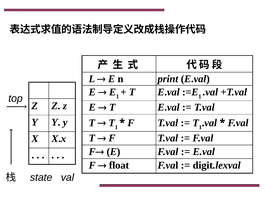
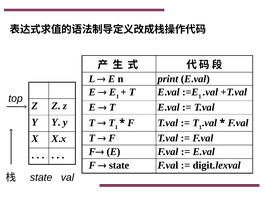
float at (119, 165): float -> state
